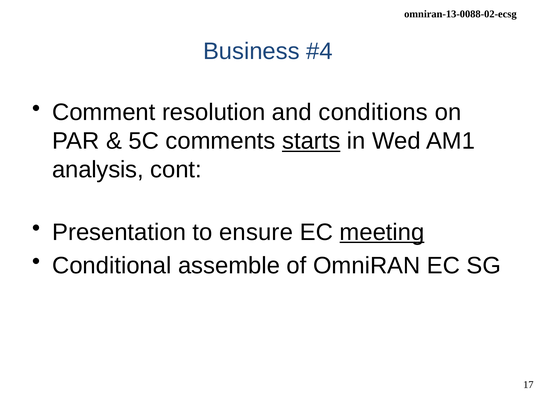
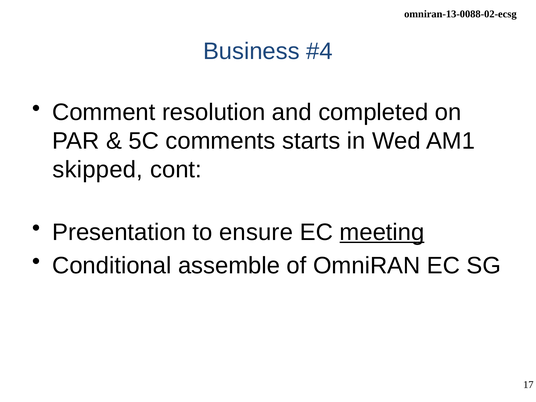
conditions: conditions -> completed
starts underline: present -> none
analysis: analysis -> skipped
